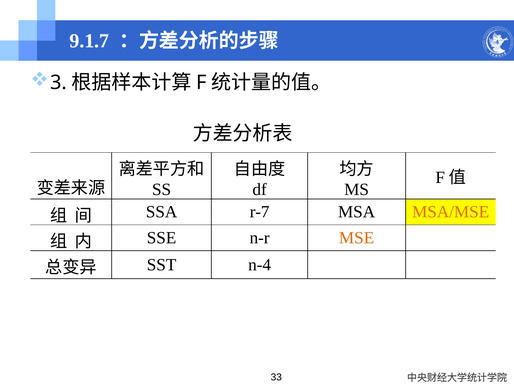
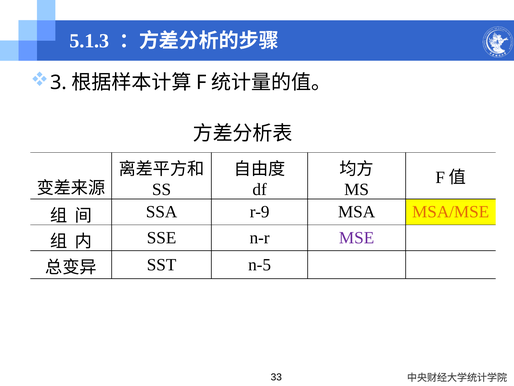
9.1.7: 9.1.7 -> 5.1.3
r-7: r-7 -> r-9
MSE colour: orange -> purple
n-4: n-4 -> n-5
